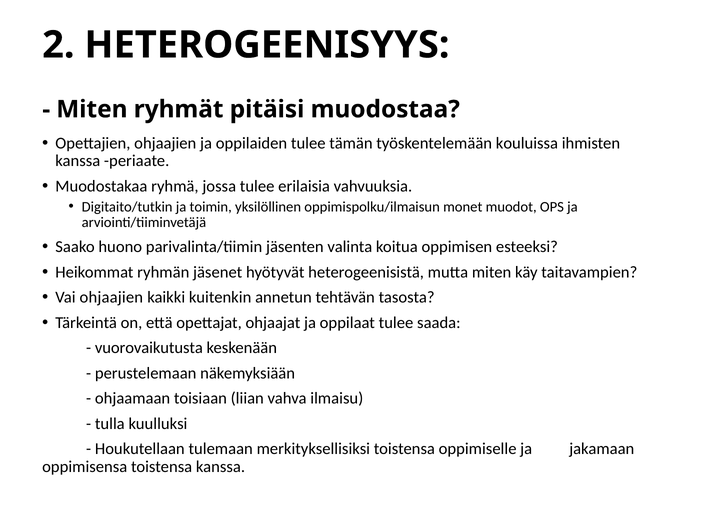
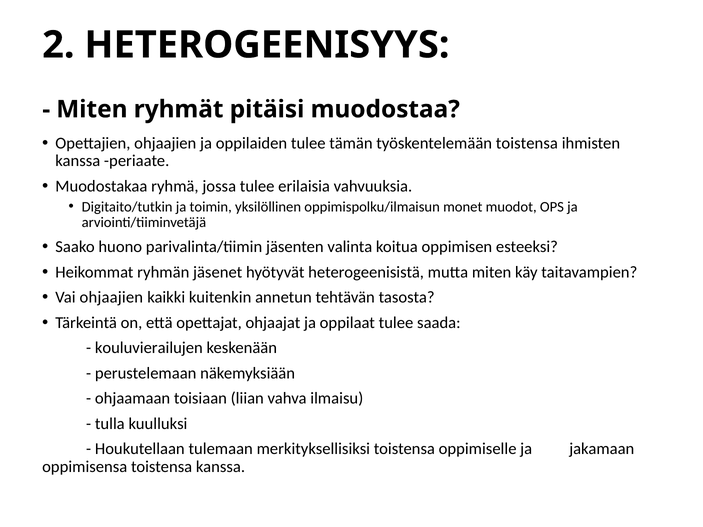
työskentelemään kouluissa: kouluissa -> toistensa
vuorovaikutusta: vuorovaikutusta -> kouluvierailujen
